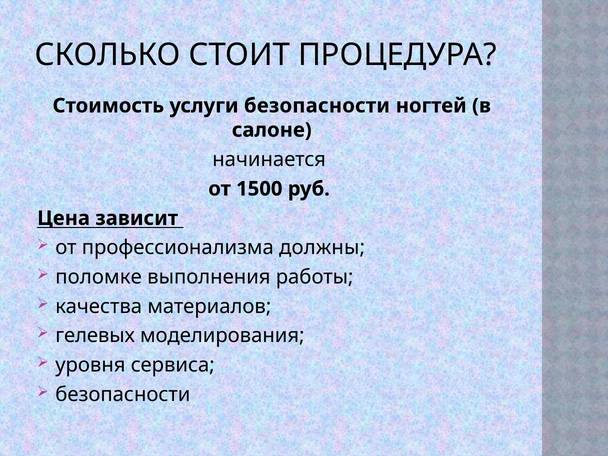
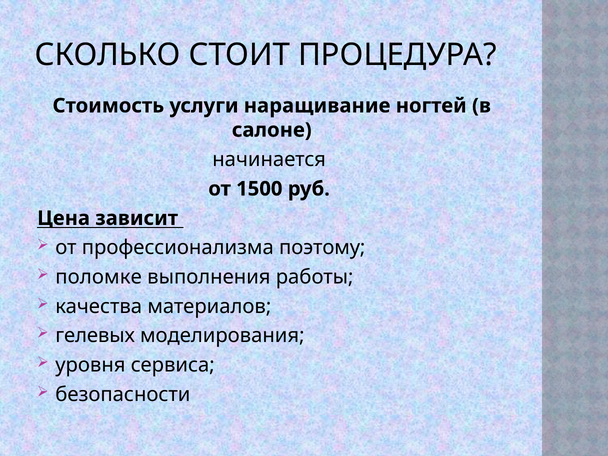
услуги безопасности: безопасности -> наращивание
должны: должны -> поэтому
